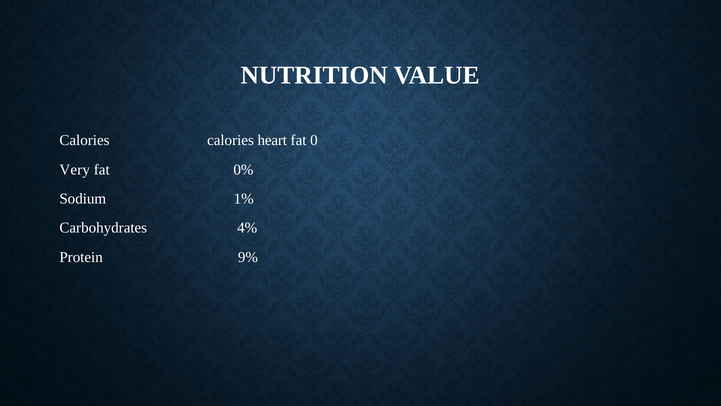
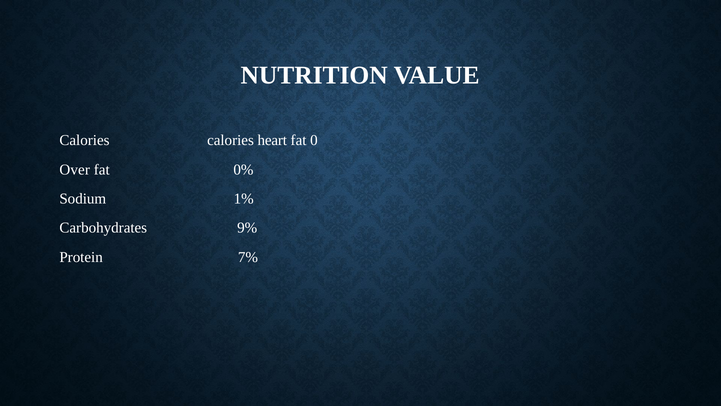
Very: Very -> Over
4%: 4% -> 9%
9%: 9% -> 7%
